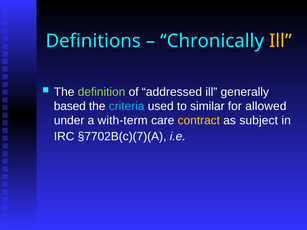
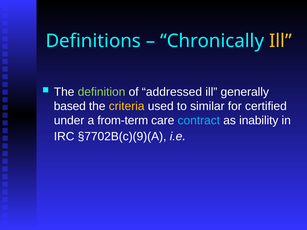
criteria colour: light blue -> yellow
allowed: allowed -> certified
with-term: with-term -> from-term
contract colour: yellow -> light blue
subject: subject -> inability
§7702B(c)(7)(A: §7702B(c)(7)(A -> §7702B(c)(9)(A
